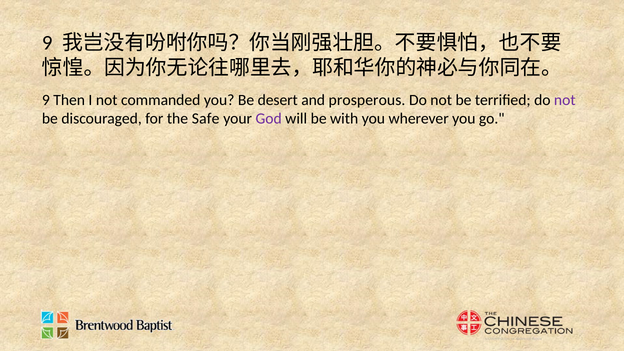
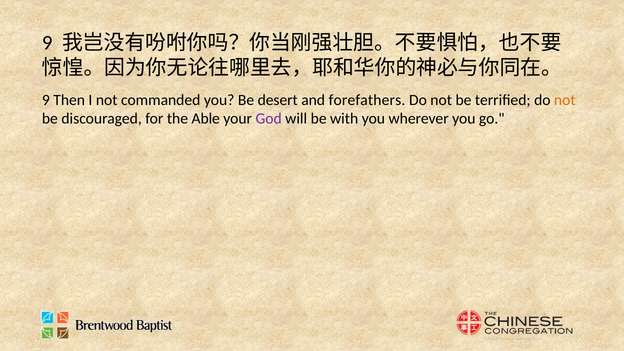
prosperous: prosperous -> forefathers
not at (565, 100) colour: purple -> orange
Safe: Safe -> Able
